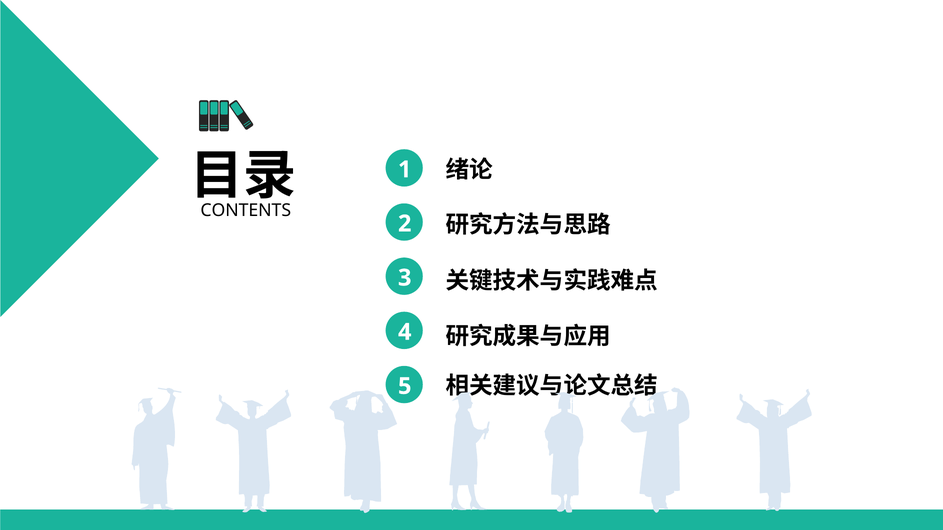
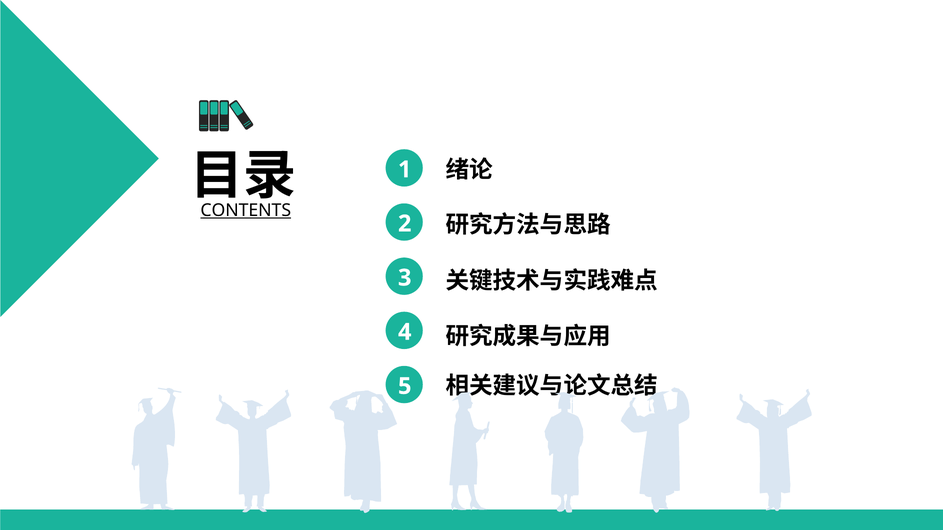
CONTENTS underline: none -> present
